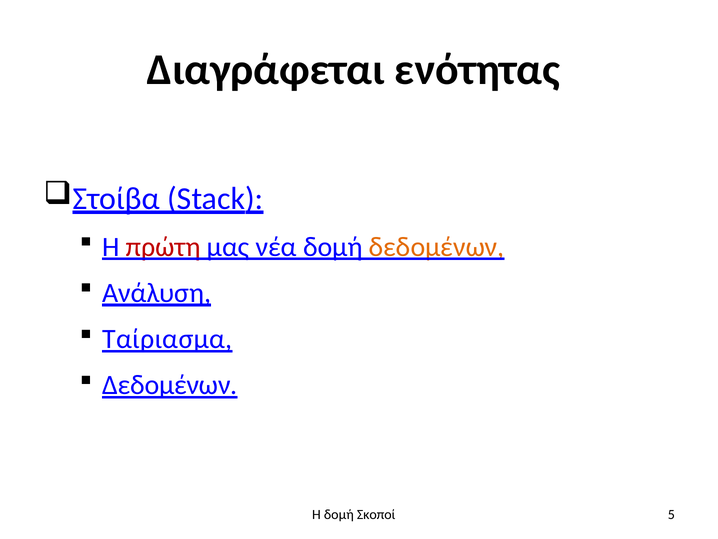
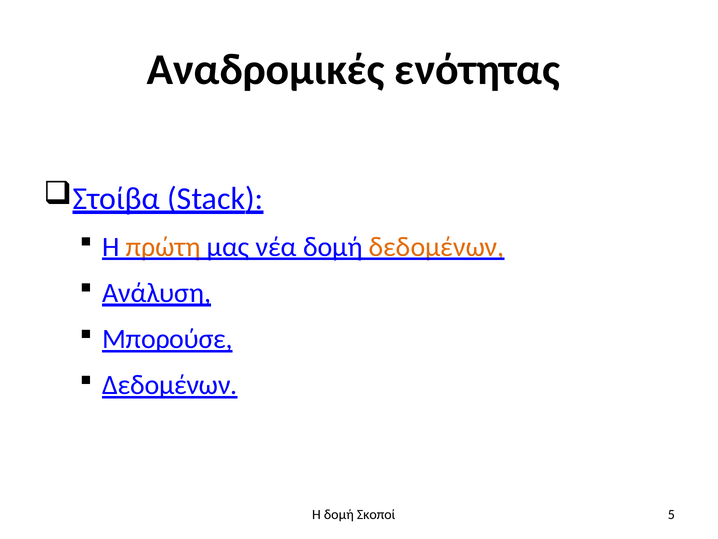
Διαγράφεται: Διαγράφεται -> Αναδρομικές
πρώτη colour: red -> orange
Ταίριασμα: Ταίριασμα -> Μπορούσε
